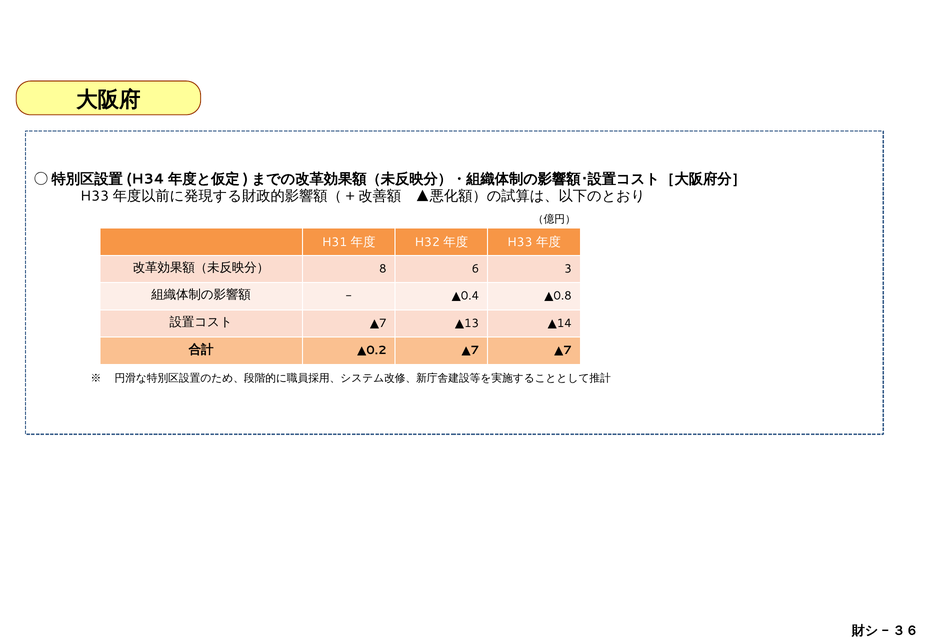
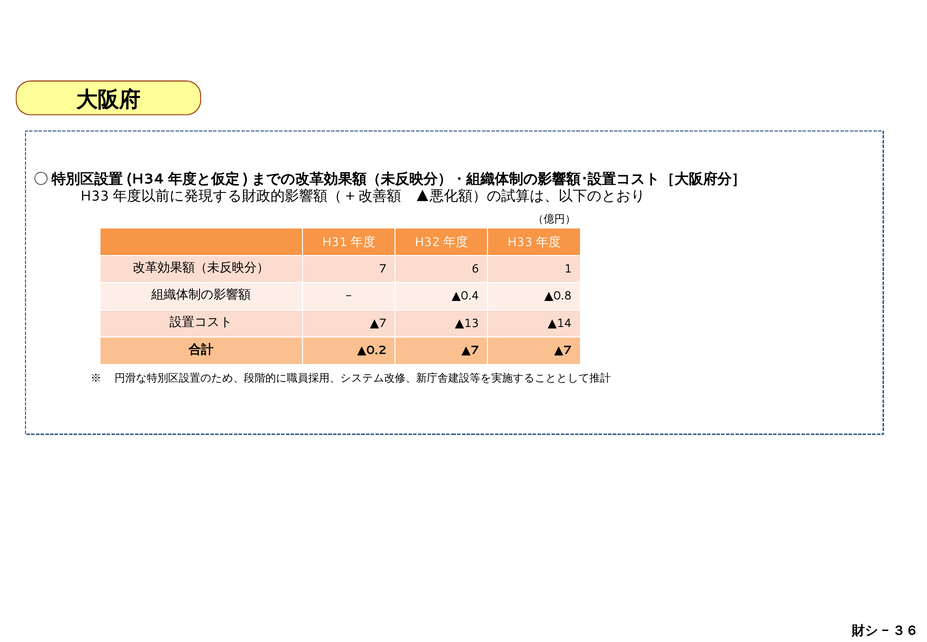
8: 8 -> 7
3: 3 -> 1
